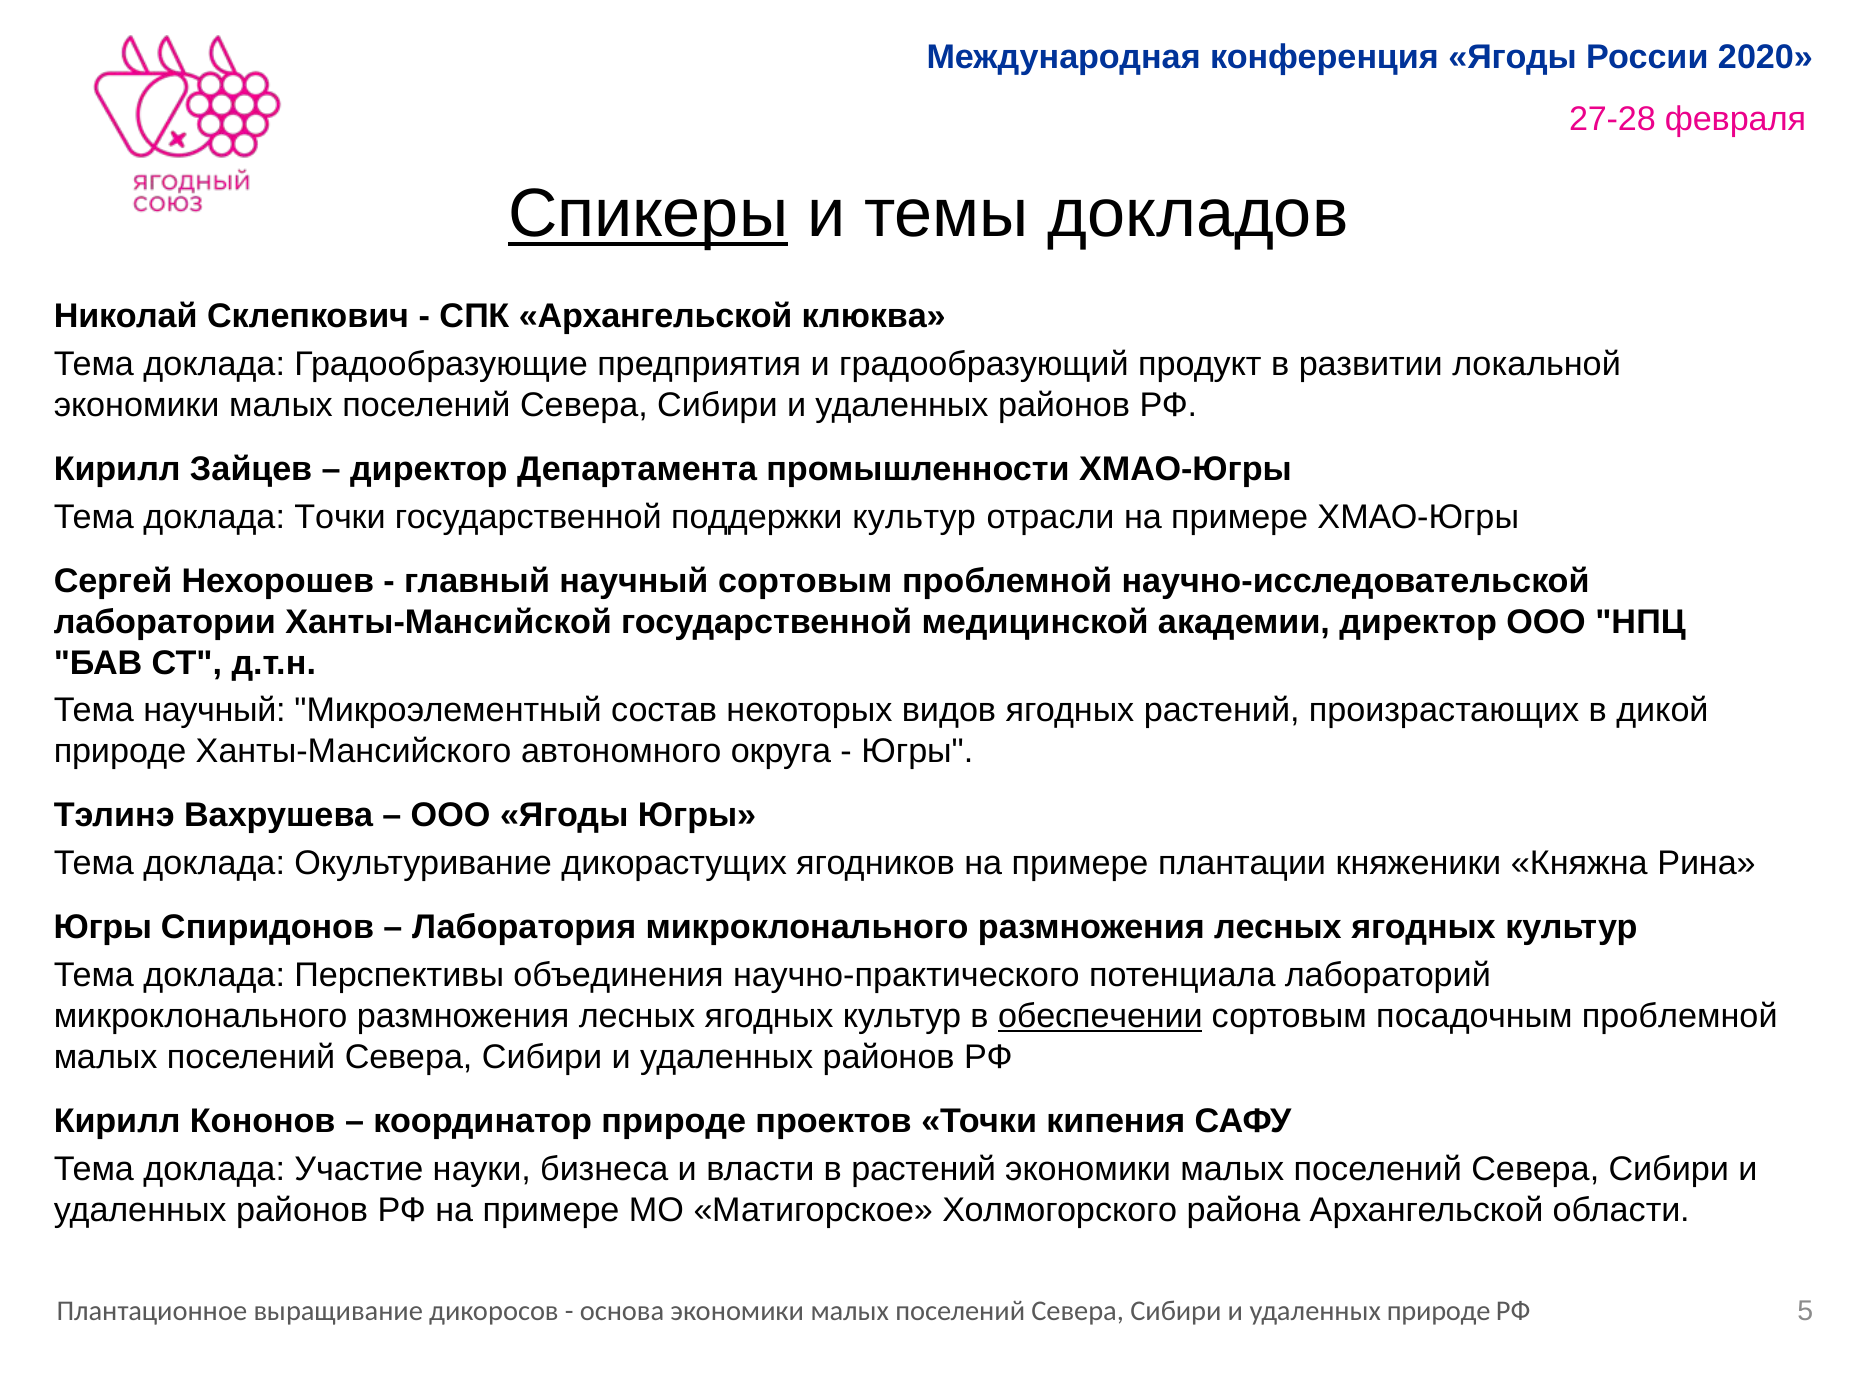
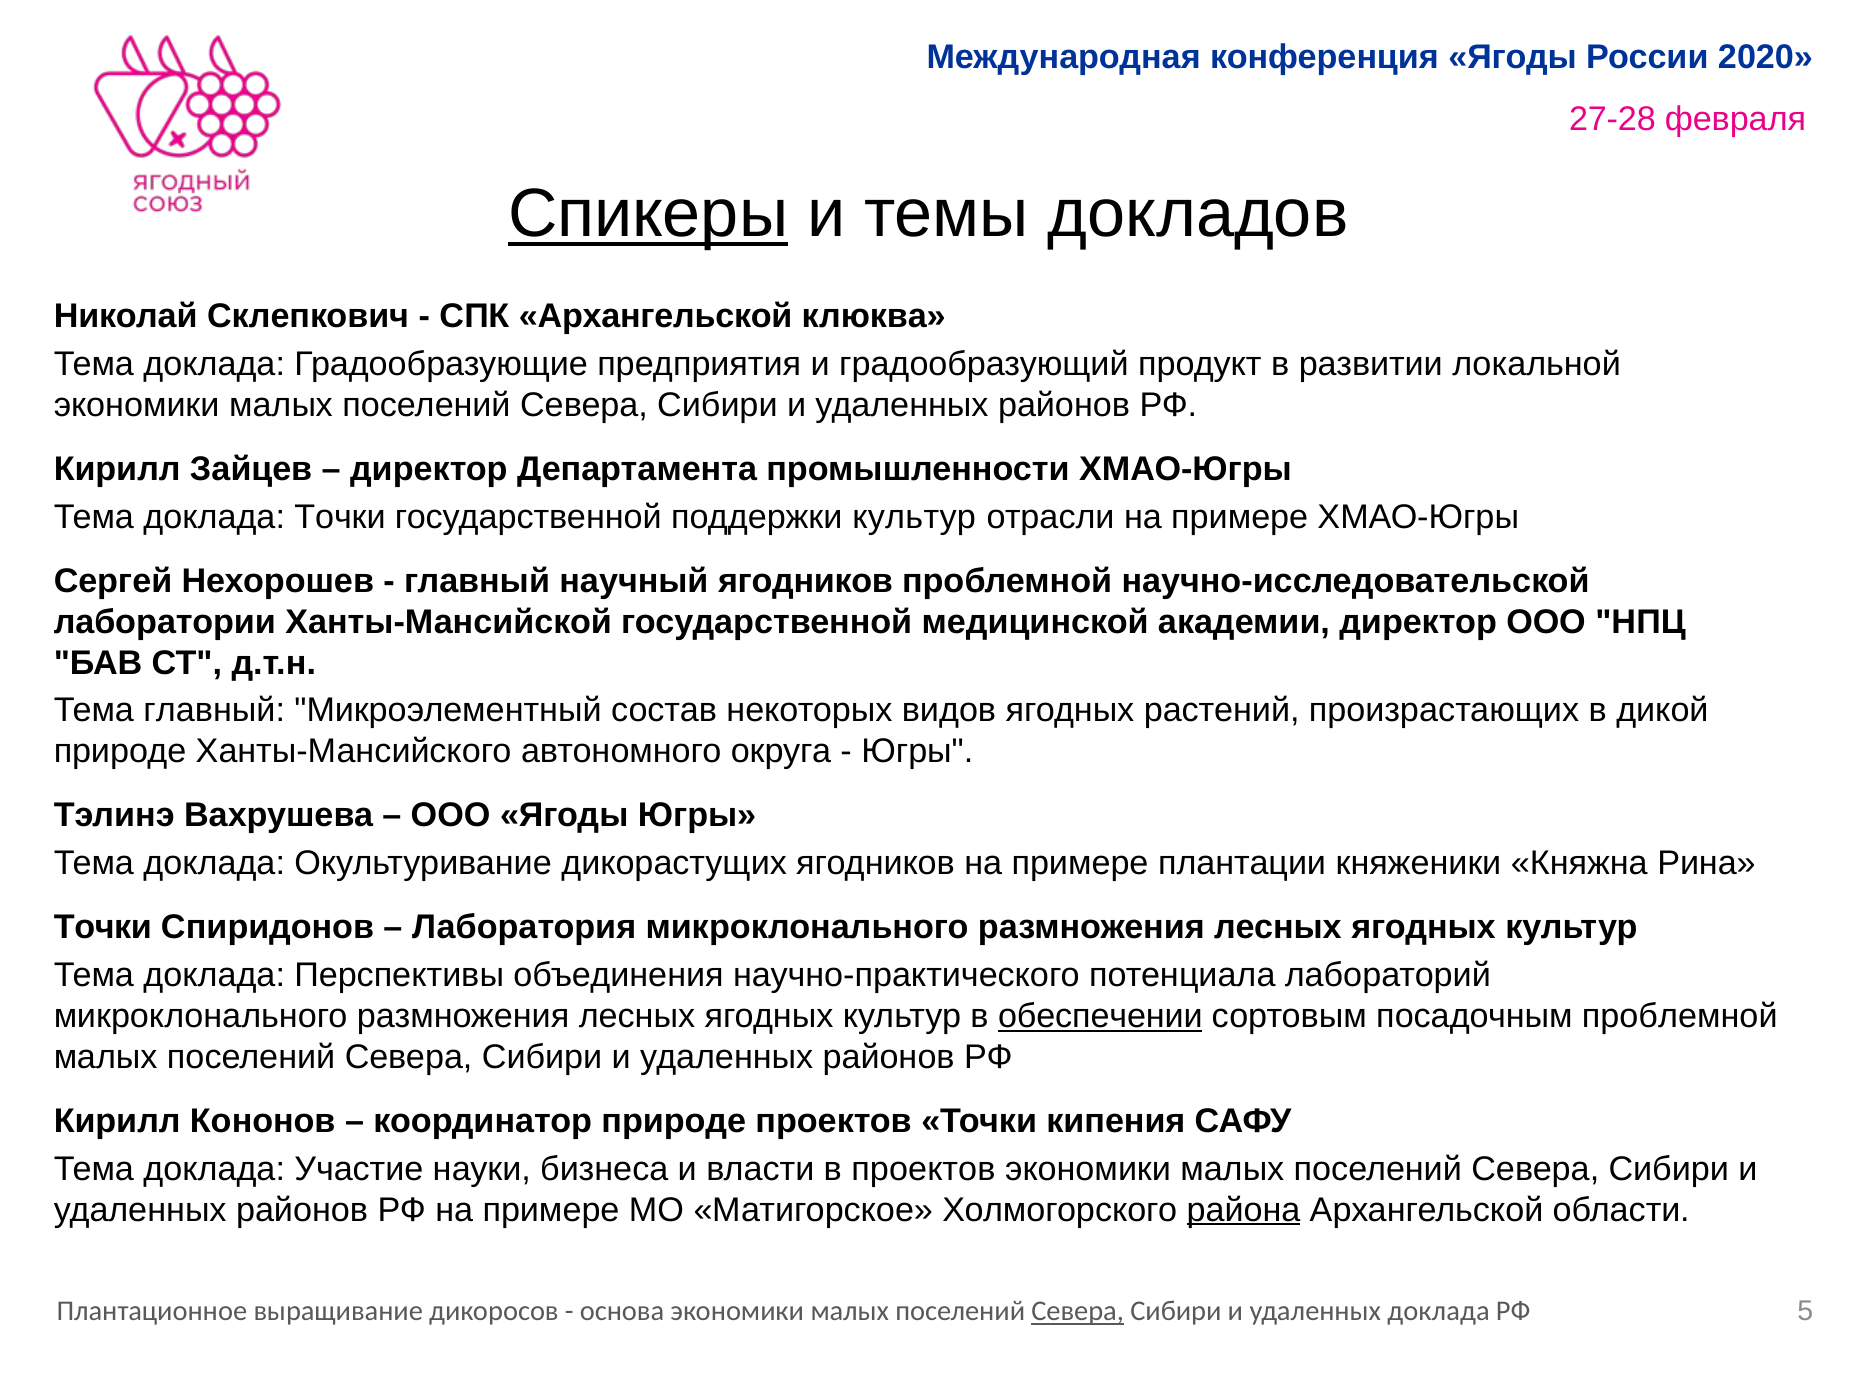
научный сортовым: сортовым -> ягодников
Тема научный: научный -> главный
Югры at (103, 927): Югры -> Точки
в растений: растений -> проектов
района underline: none -> present
Севера at (1078, 1311) underline: none -> present
удаленных природе: природе -> доклада
